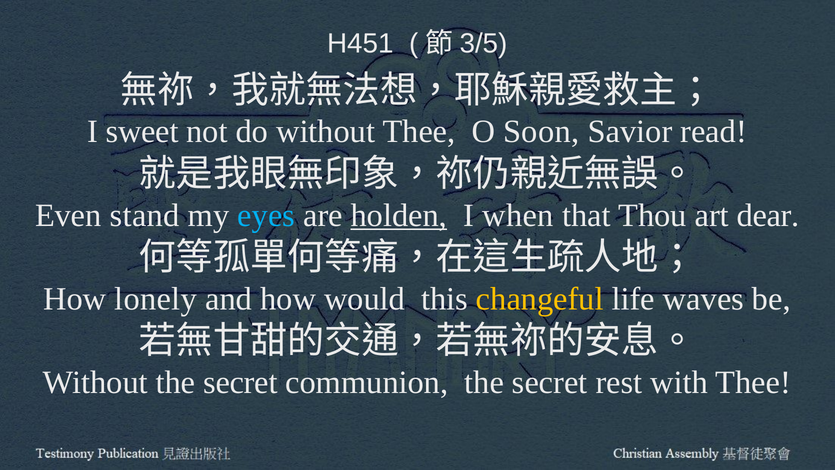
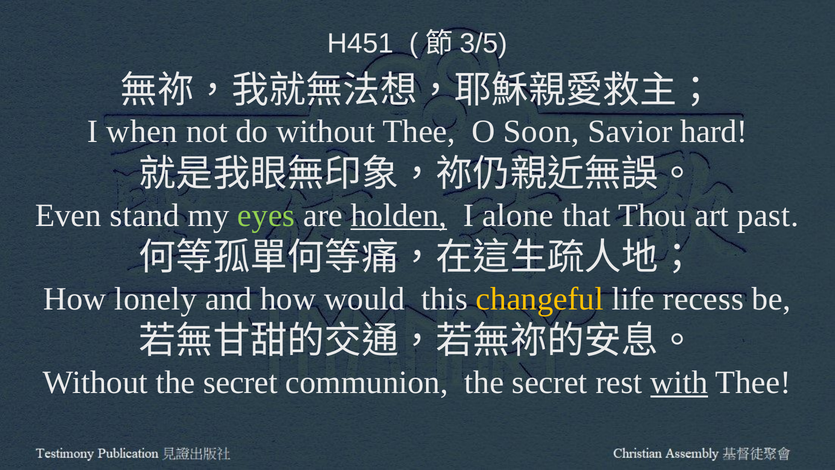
sweet: sweet -> when
read: read -> hard
eyes colour: light blue -> light green
when: when -> alone
dear: dear -> past
waves: waves -> recess
with underline: none -> present
